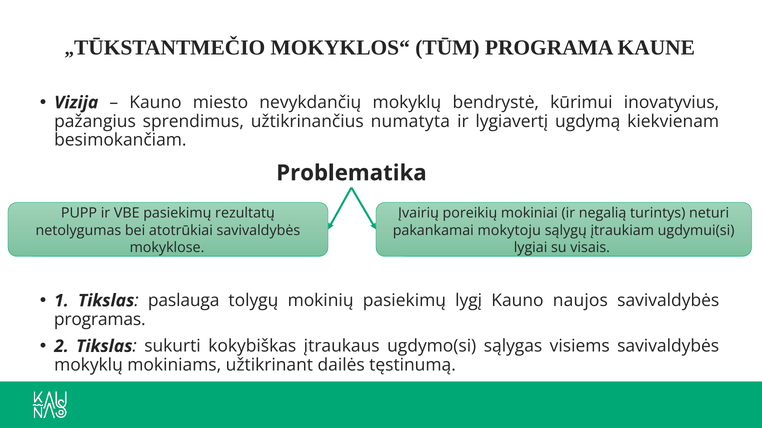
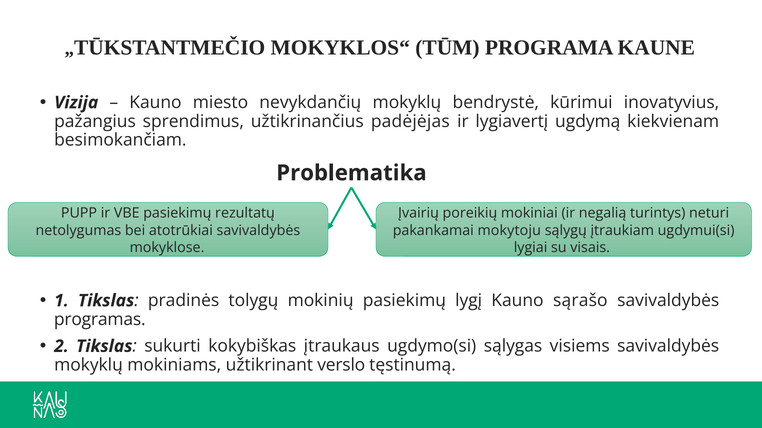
numatyta: numatyta -> padėjėjas
paslauga: paslauga -> pradinės
naujos: naujos -> sąrašo
dailės: dailės -> verslo
